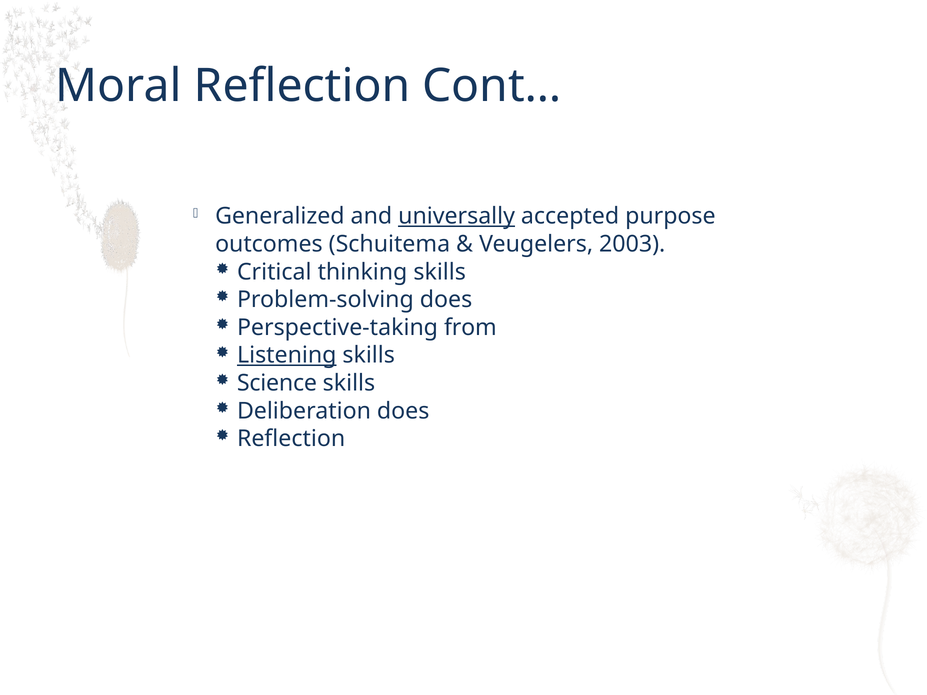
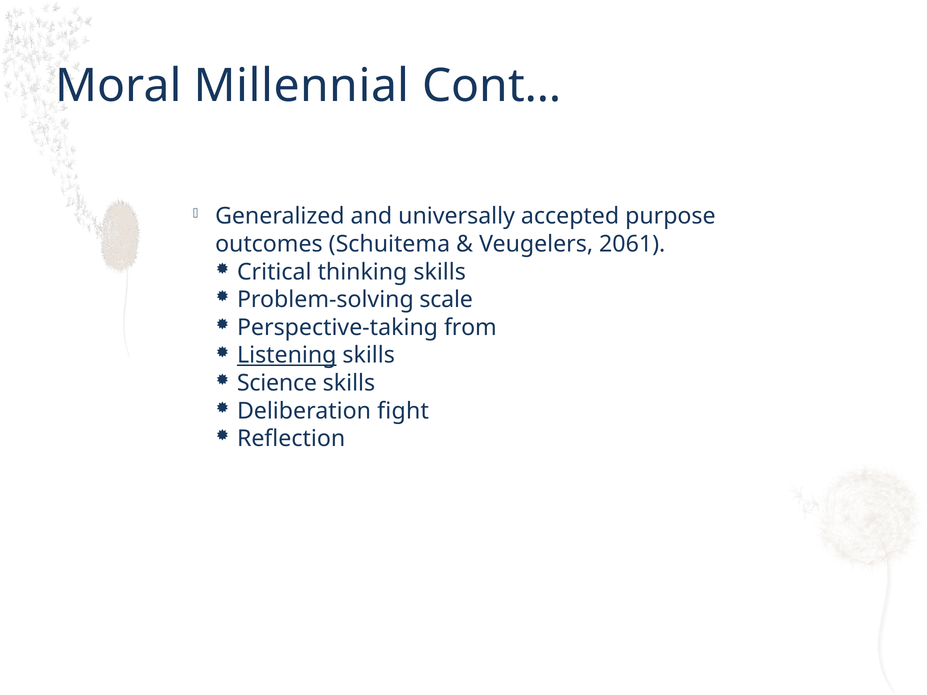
Moral Reflection: Reflection -> Millennial
universally underline: present -> none
2003: 2003 -> 2061
Problem-solving does: does -> scale
Deliberation does: does -> fight
